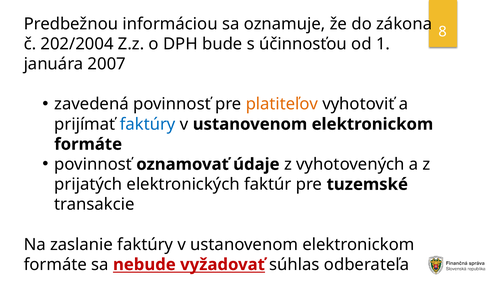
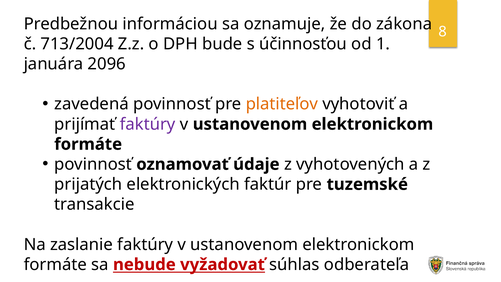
202/2004: 202/2004 -> 713/2004
2007: 2007 -> 2096
faktúry at (148, 124) colour: blue -> purple
